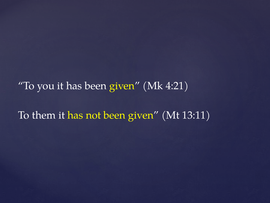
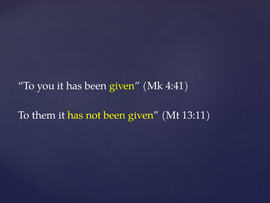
4:21: 4:21 -> 4:41
